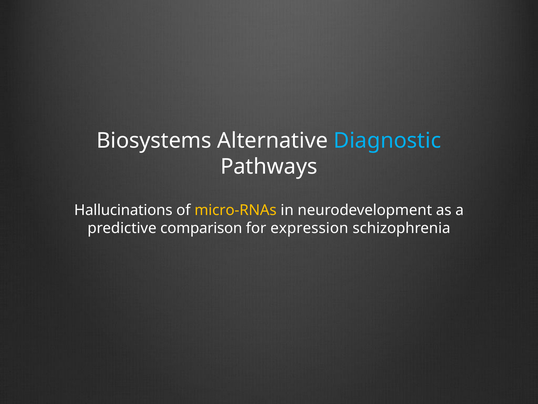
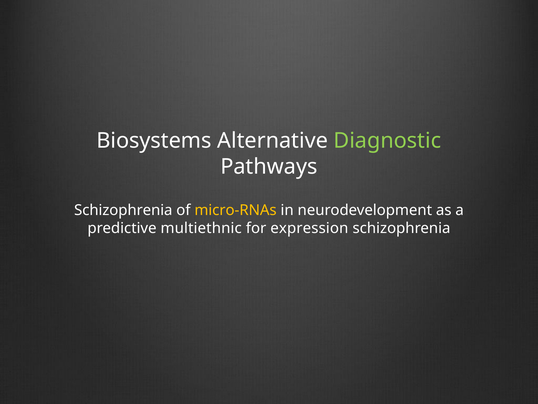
Diagnostic colour: light blue -> light green
Hallucinations at (123, 210): Hallucinations -> Schizophrenia
comparison: comparison -> multiethnic
